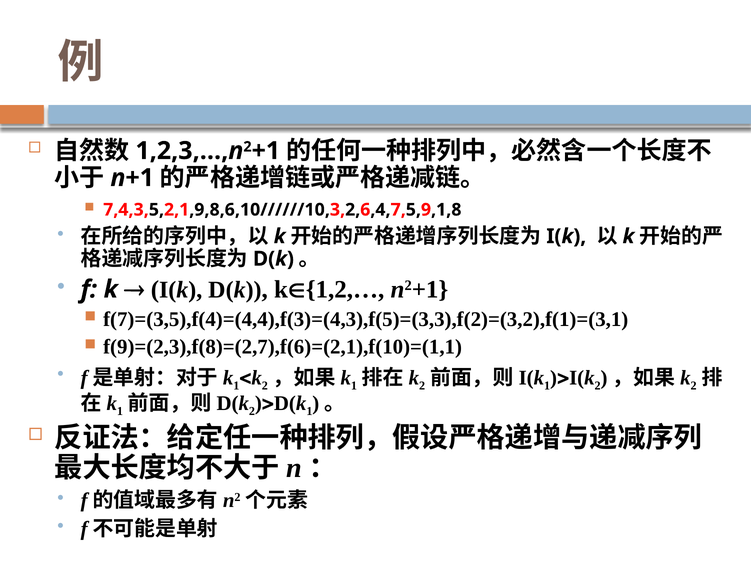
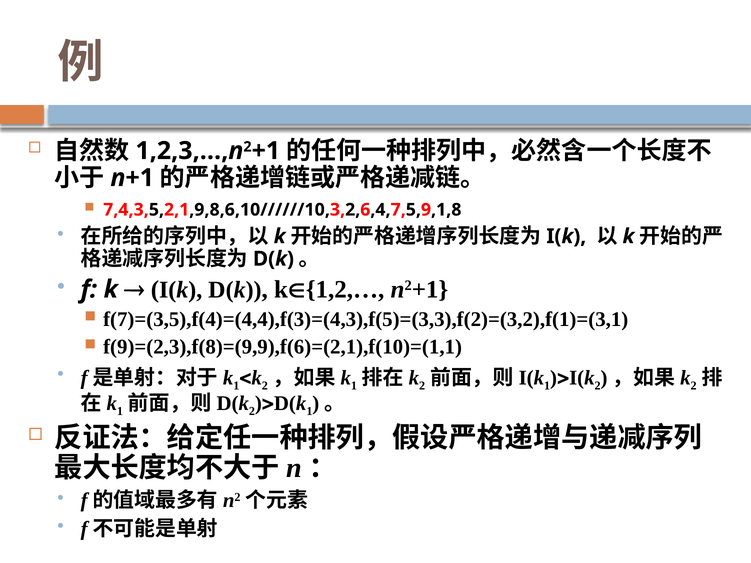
f(9)=(2,3),f(8)=(2,7),f(6)=(2,1),f(10)=(1,1: f(9)=(2,3),f(8)=(2,7),f(6)=(2,1),f(10)=(1,1 -> f(9)=(2,3),f(8)=(9,9),f(6)=(2,1),f(10)=(1,1
